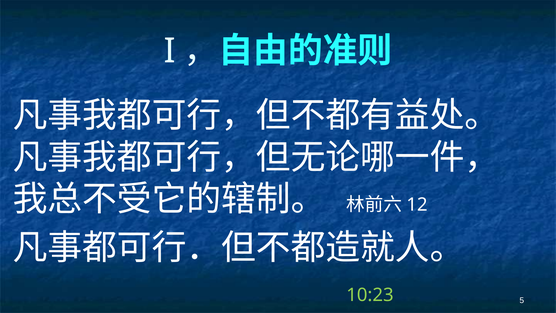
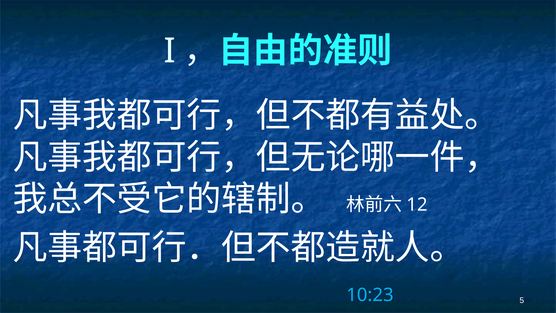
10:23 colour: light green -> light blue
